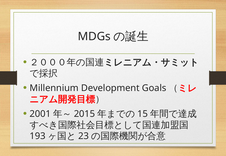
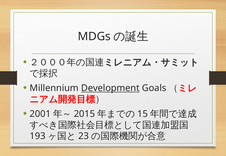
Development underline: none -> present
